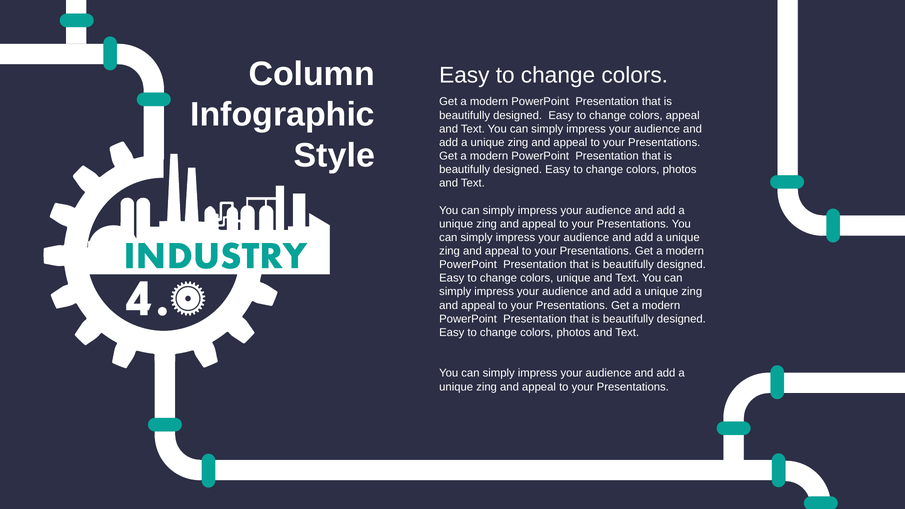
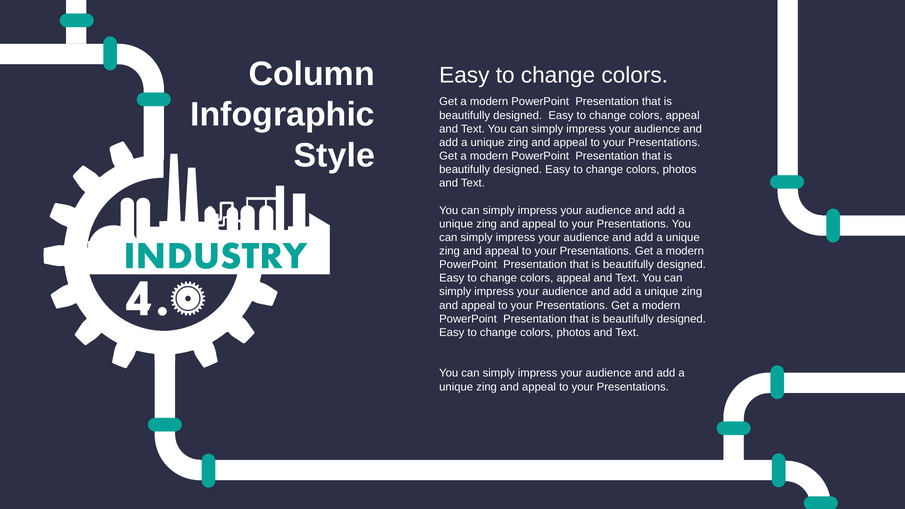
unique at (573, 278): unique -> appeal
